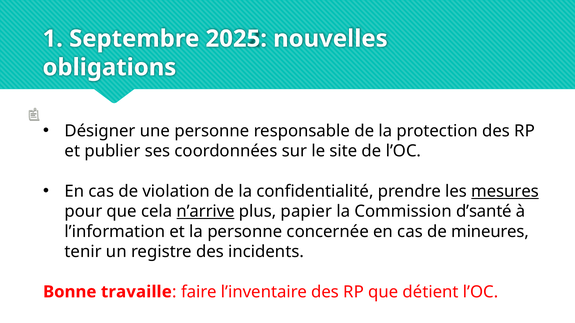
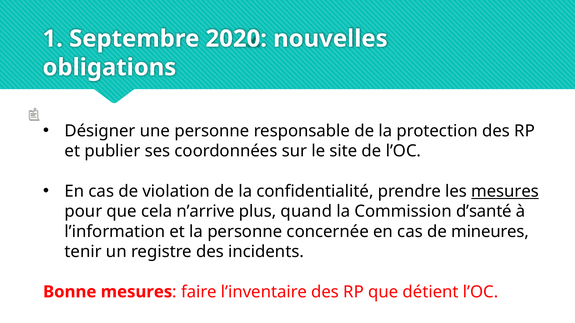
2025: 2025 -> 2020
n’arrive underline: present -> none
papier: papier -> quand
Bonne travaille: travaille -> mesures
